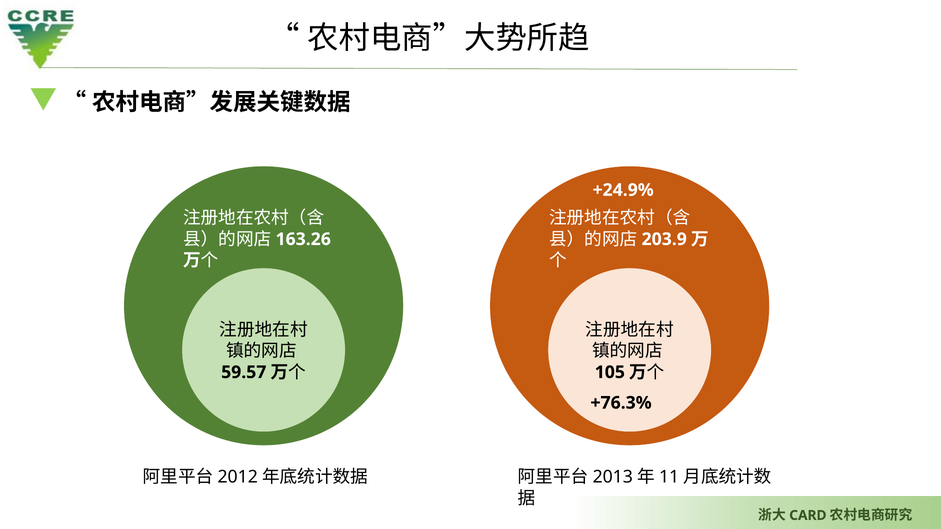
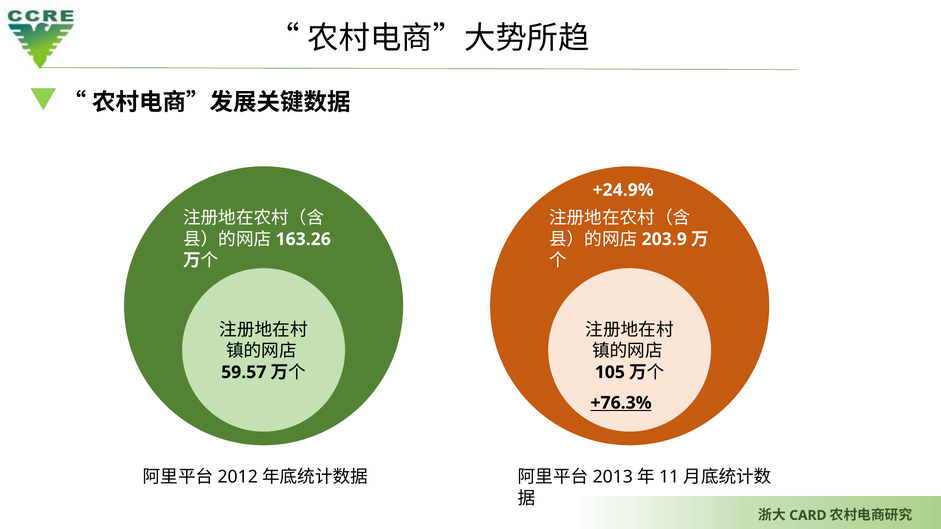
+76.3% underline: none -> present
